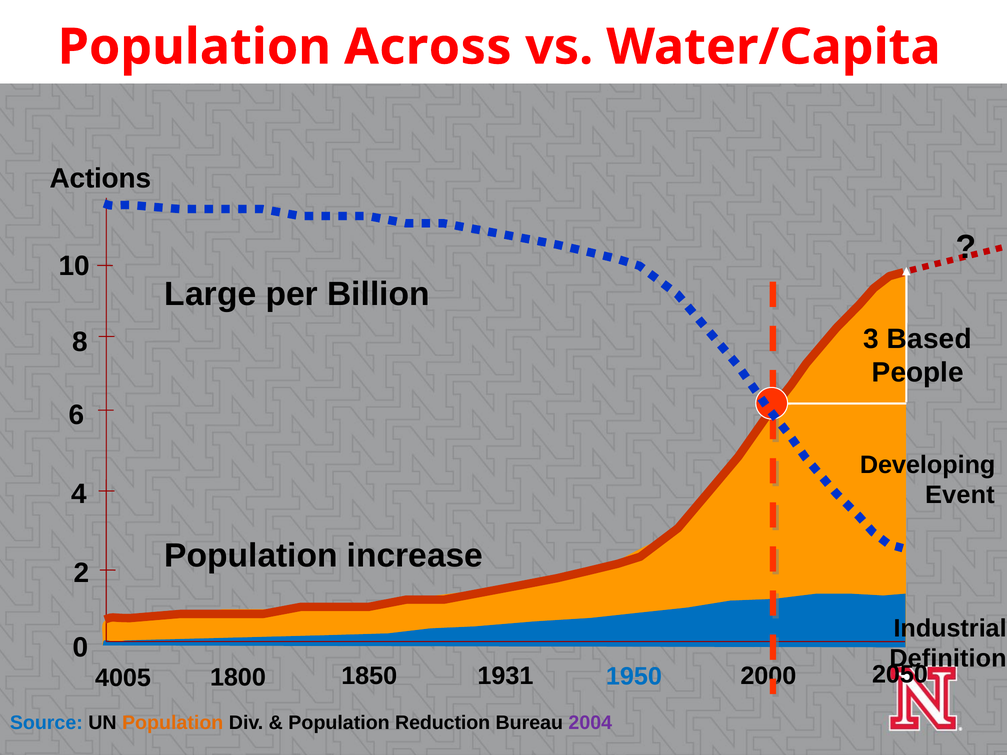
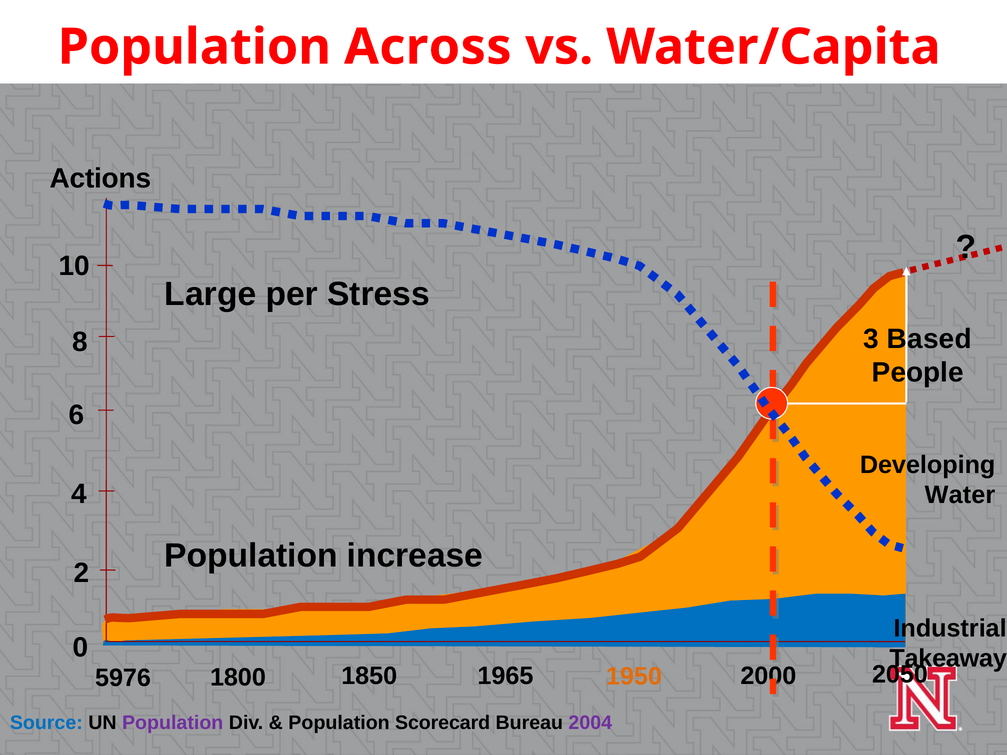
Billion: Billion -> Stress
Event: Event -> Water
Definition: Definition -> Takeaway
1950 colour: blue -> orange
1931: 1931 -> 1965
4005: 4005 -> 5976
Population at (173, 723) colour: orange -> purple
Reduction: Reduction -> Scorecard
